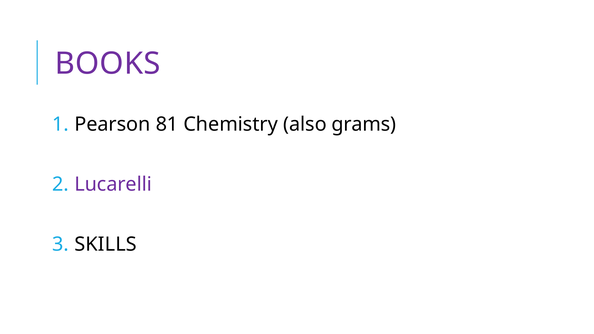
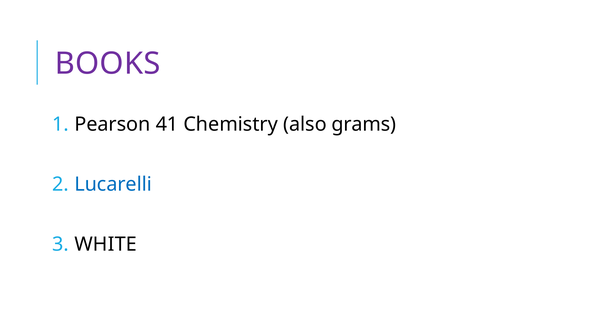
81: 81 -> 41
Lucarelli colour: purple -> blue
SKILLS: SKILLS -> WHITE
